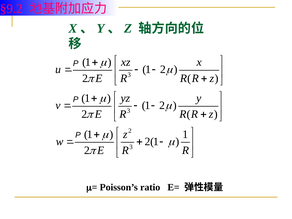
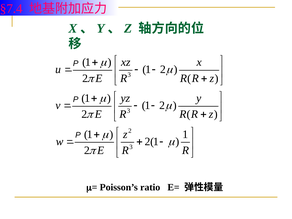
§9.2: §9.2 -> §7.4
